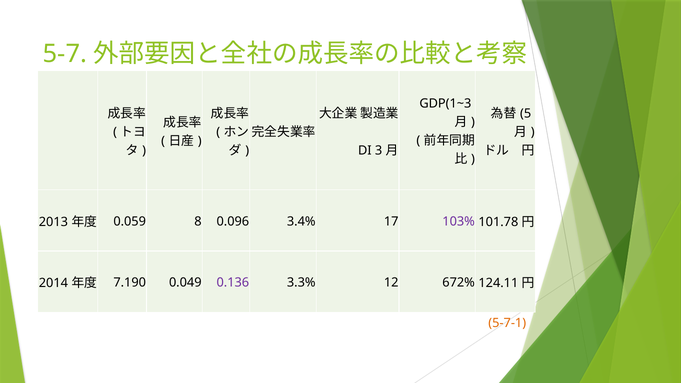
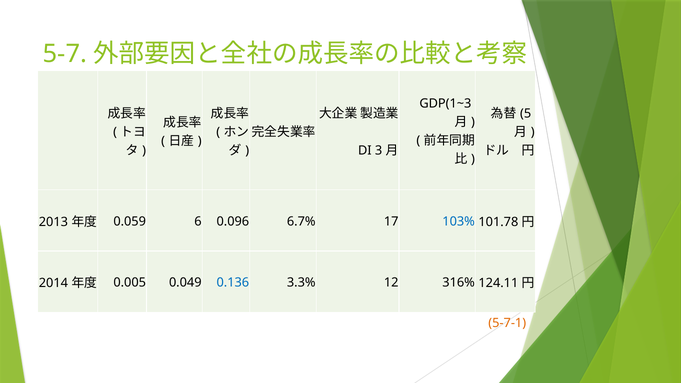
8: 8 -> 6
3.4%: 3.4% -> 6.7%
103% colour: purple -> blue
7.190: 7.190 -> 0.005
0.136 colour: purple -> blue
672%: 672% -> 316%
